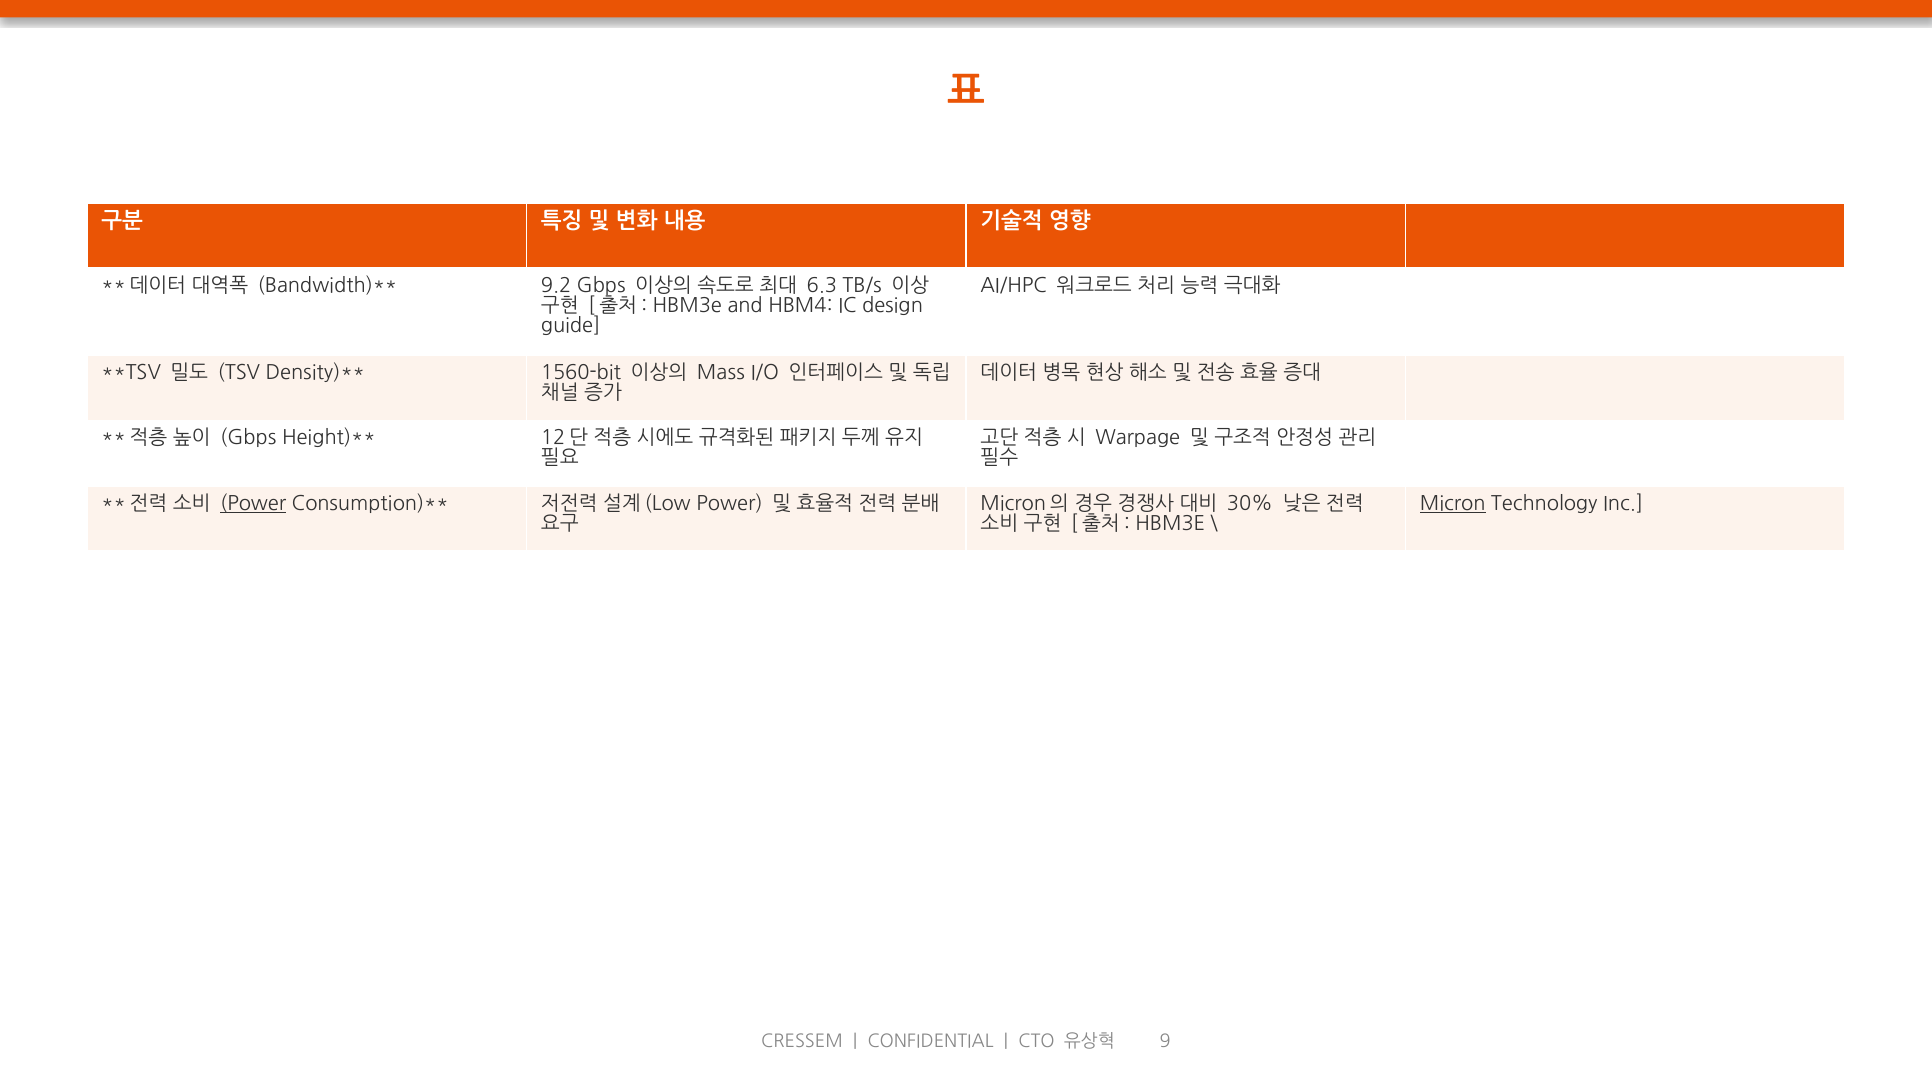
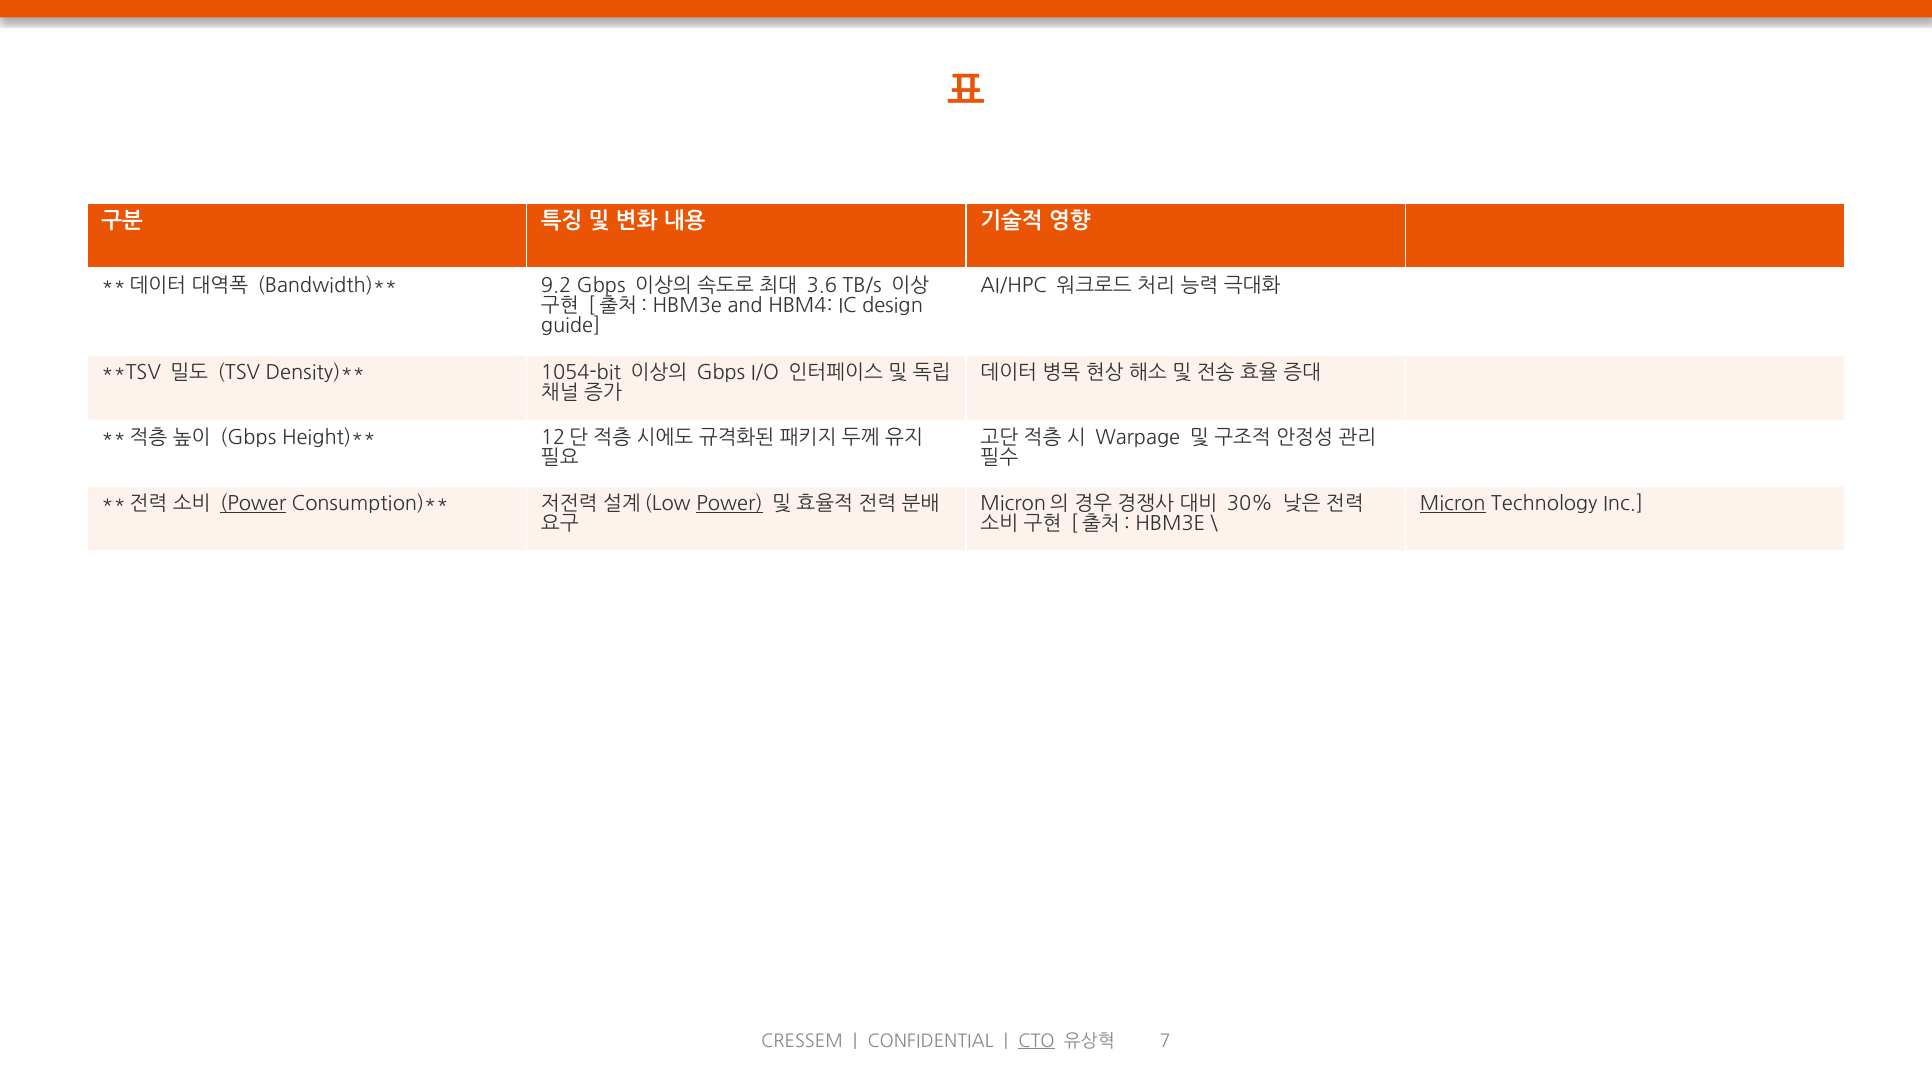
6.3: 6.3 -> 3.6
1560-bit: 1560-bit -> 1054-bit
Mass at (721, 373): Mass -> Gbps
Power at (729, 503) underline: none -> present
CTO underline: none -> present
9: 9 -> 7
